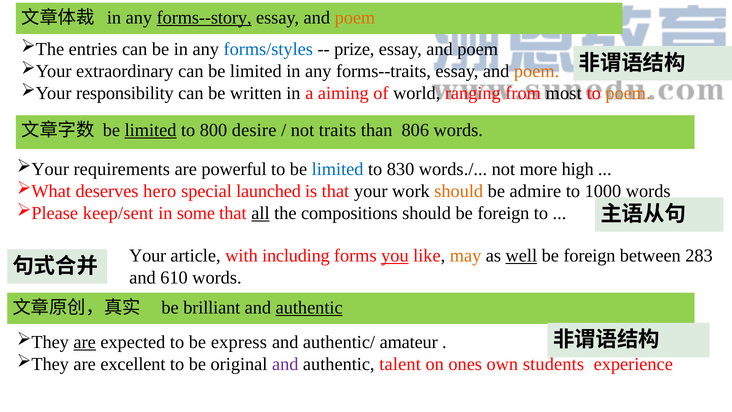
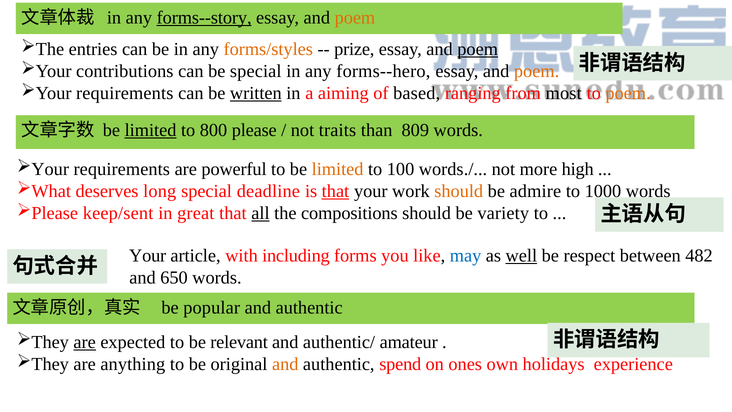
forms/styles colour: blue -> orange
poem at (478, 49) underline: none -> present
extraordinary: extraordinary -> contributions
can be limited: limited -> special
forms--traits: forms--traits -> forms--hero
responsibility at (125, 93): responsibility -> requirements
written underline: none -> present
world: world -> based
desire: desire -> please
806: 806 -> 809
limited at (338, 169) colour: blue -> orange
830: 830 -> 100
hero: hero -> long
launched: launched -> deadline
that at (335, 191) underline: none -> present
some: some -> great
should be foreign: foreign -> variety
you underline: present -> none
may colour: orange -> blue
foreign at (589, 255): foreign -> respect
283: 283 -> 482
610: 610 -> 650
brilliant: brilliant -> popular
authentic at (309, 307) underline: present -> none
express: express -> relevant
excellent: excellent -> anything
and at (285, 364) colour: purple -> orange
talent: talent -> spend
students: students -> holidays
